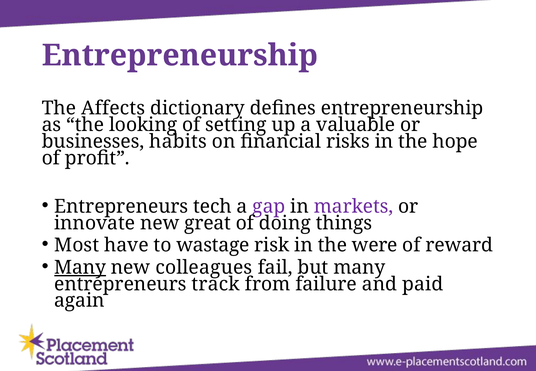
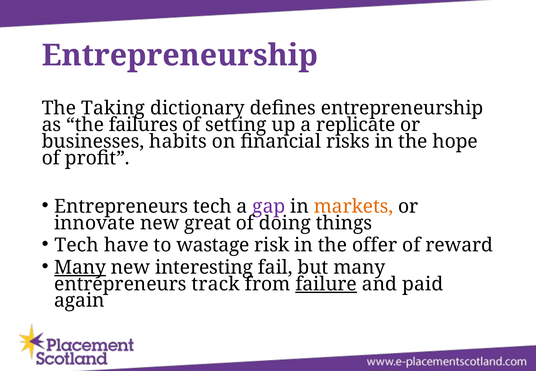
Affects: Affects -> Taking
looking: looking -> failures
valuable: valuable -> replicate
markets colour: purple -> orange
Most at (77, 245): Most -> Tech
were: were -> offer
colleagues: colleagues -> interesting
failure underline: none -> present
